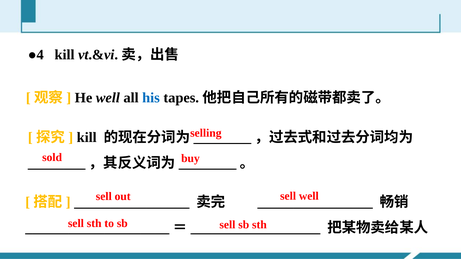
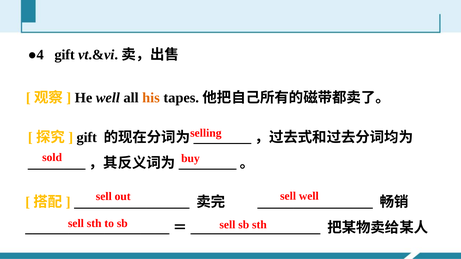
●4 kill: kill -> gift
his colour: blue -> orange
kill at (87, 137): kill -> gift
